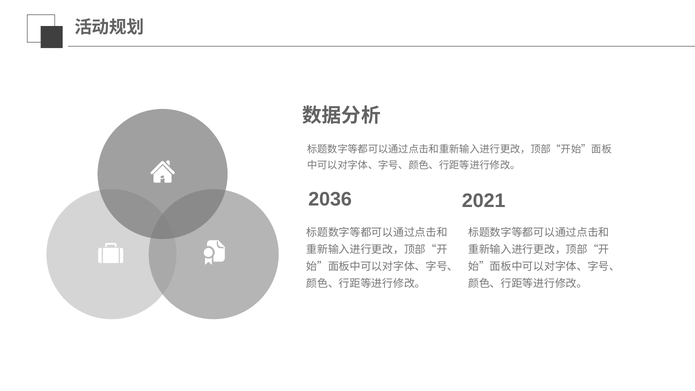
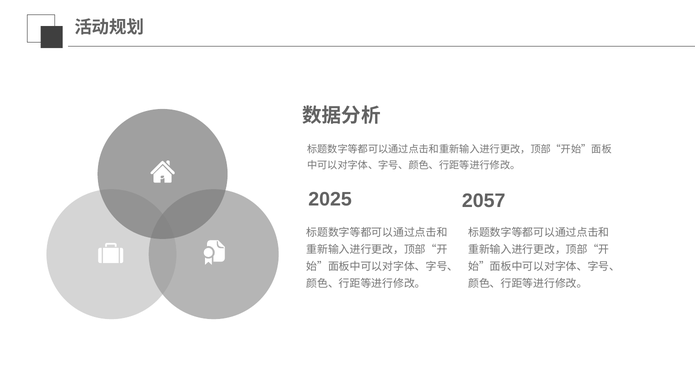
2036: 2036 -> 2025
2021: 2021 -> 2057
